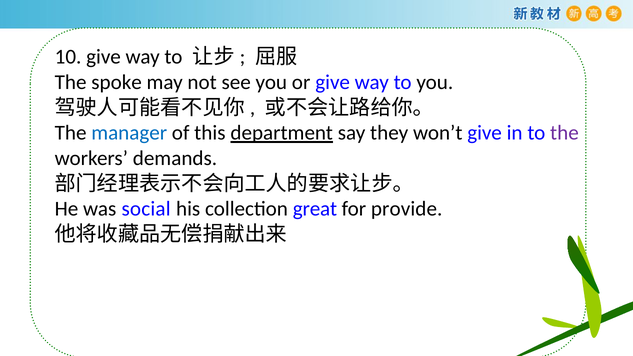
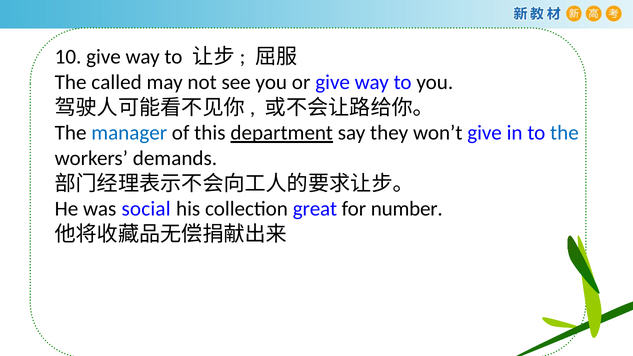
spoke: spoke -> called
the at (564, 133) colour: purple -> blue
provide: provide -> number
